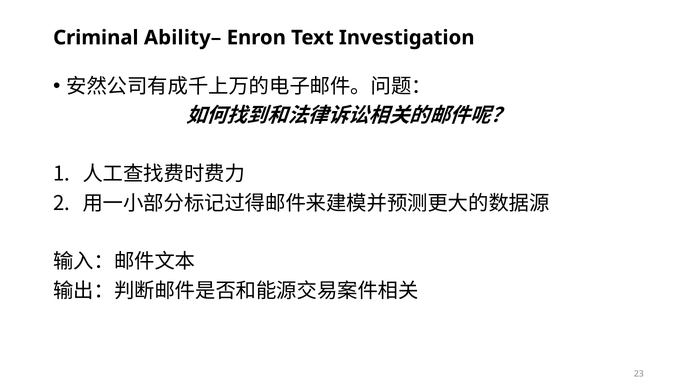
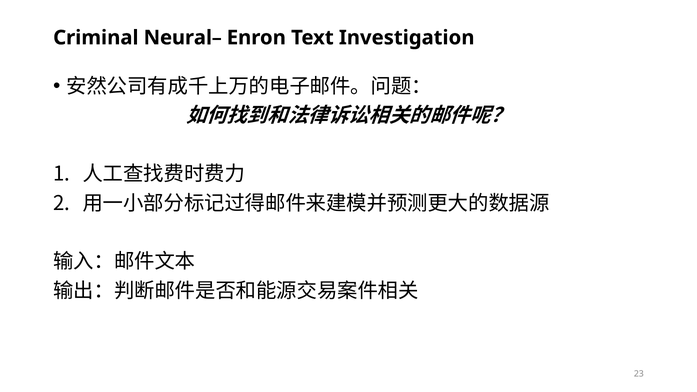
Ability–: Ability– -> Neural–
